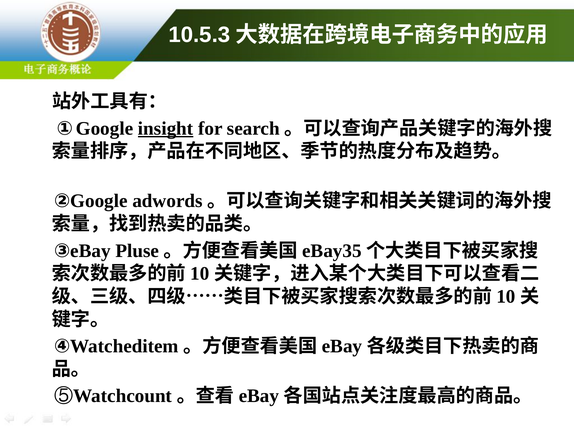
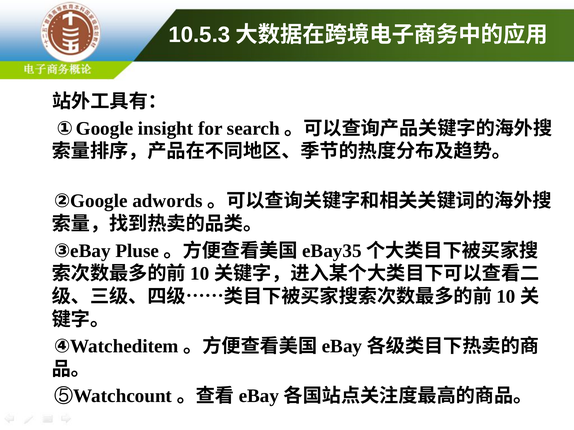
insight underline: present -> none
